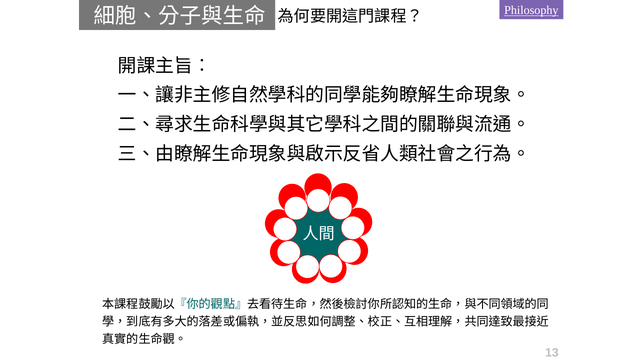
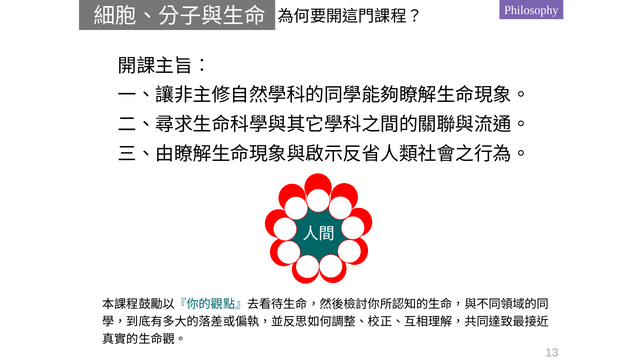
Philosophy underline: present -> none
